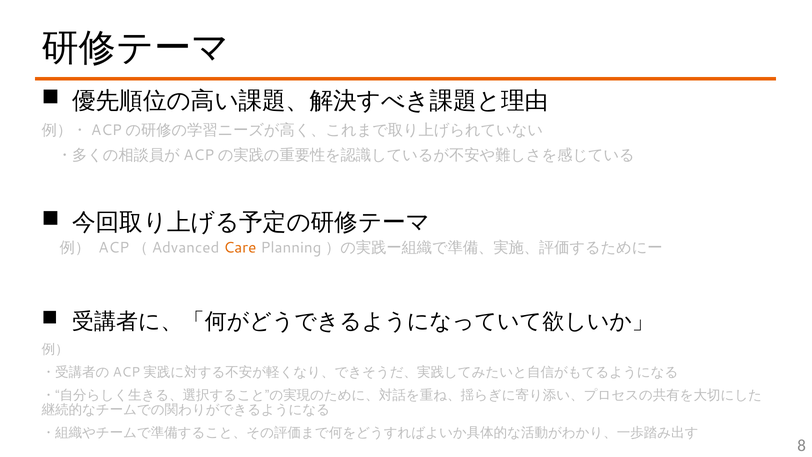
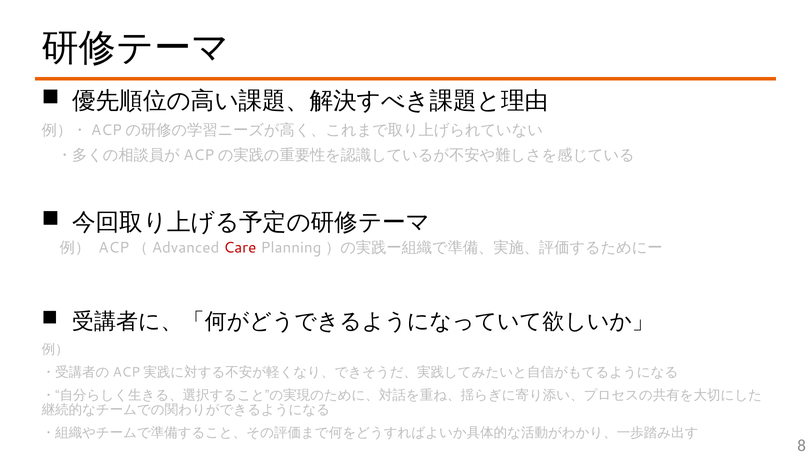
Care colour: orange -> red
